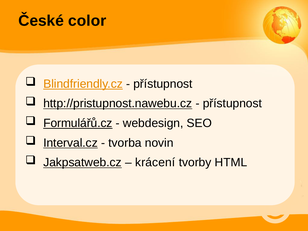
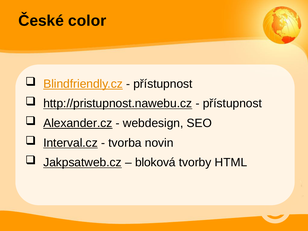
Formulářů.cz: Formulářů.cz -> Alexander.cz
krácení: krácení -> bloková
